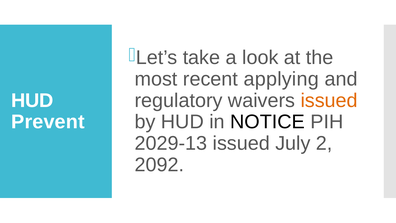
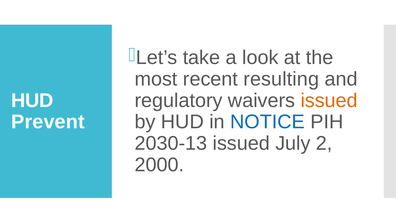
applying: applying -> resulting
NOTICE colour: black -> blue
2029-13: 2029-13 -> 2030-13
2092: 2092 -> 2000
